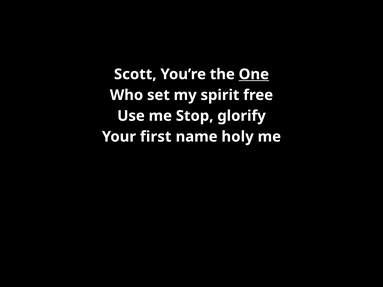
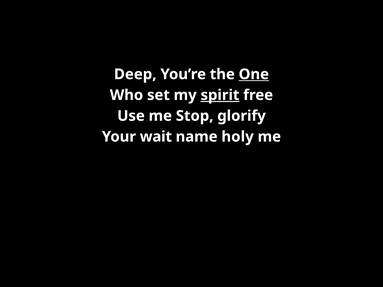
Scott: Scott -> Deep
spirit underline: none -> present
first: first -> wait
